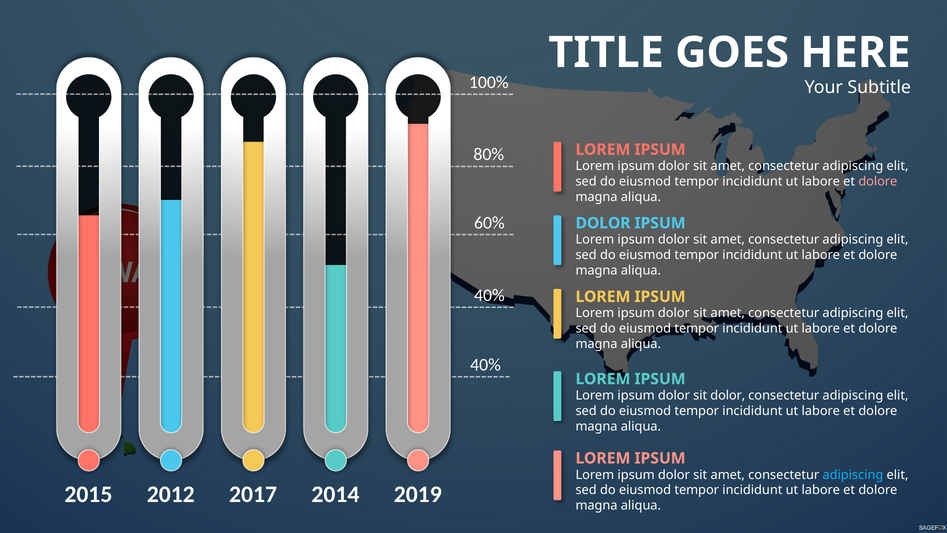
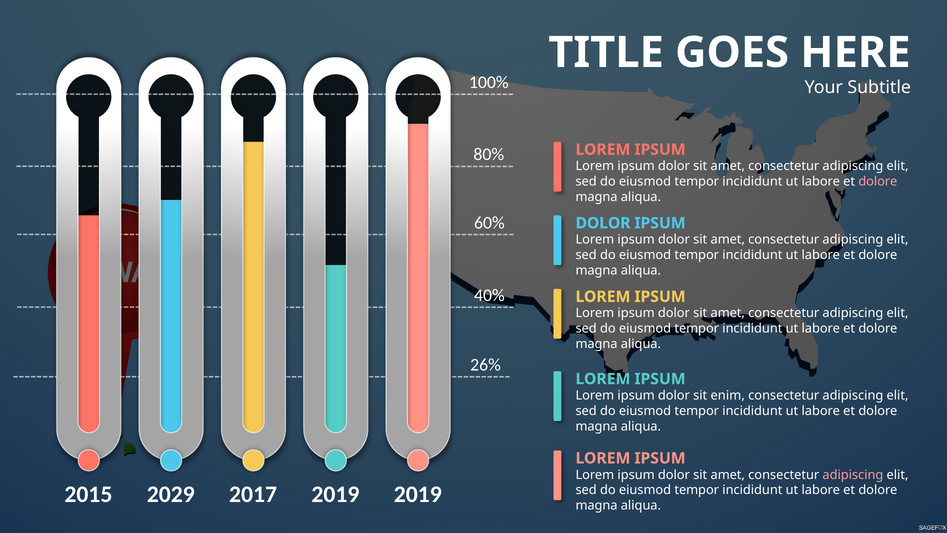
40% at (486, 365): 40% -> 26%
sit dolor: dolor -> enim
adipiscing at (853, 474) colour: light blue -> pink
2012: 2012 -> 2029
2017 2014: 2014 -> 2019
